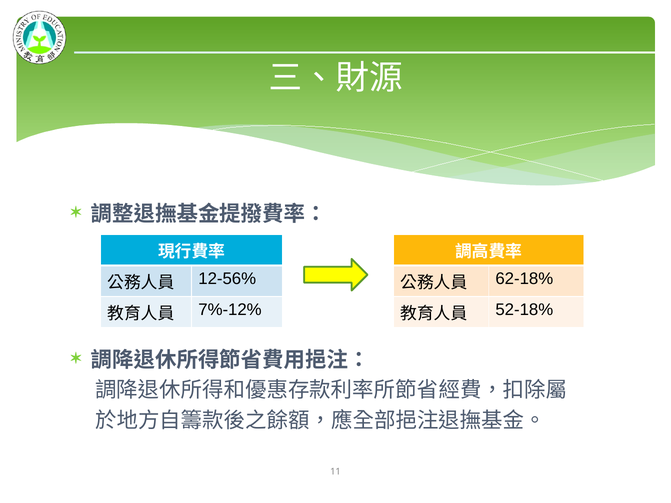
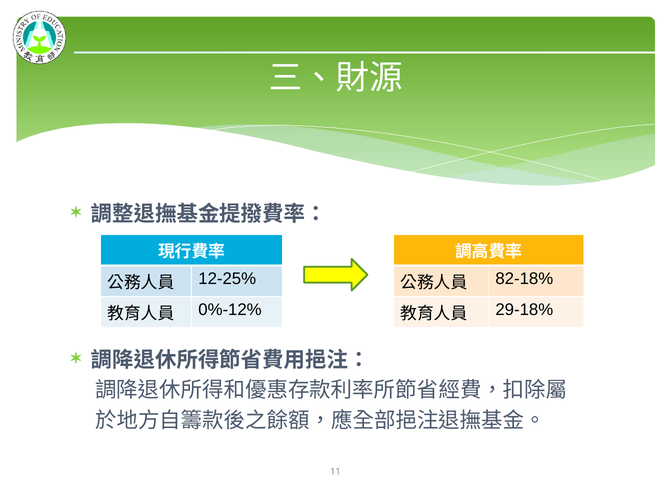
12-56%: 12-56% -> 12-25%
62-18%: 62-18% -> 82-18%
7%-12%: 7%-12% -> 0%-12%
52-18%: 52-18% -> 29-18%
